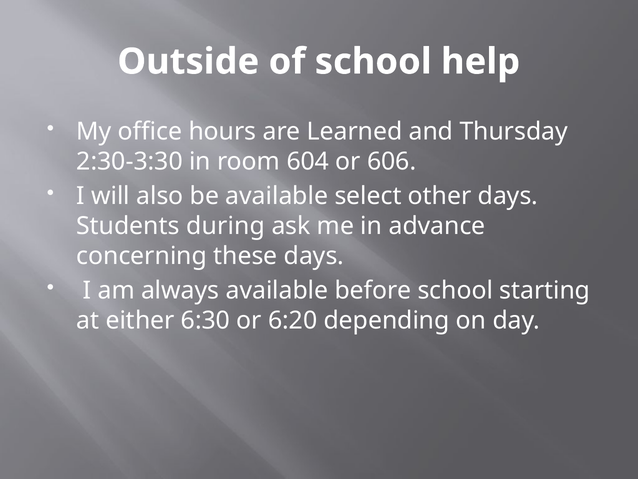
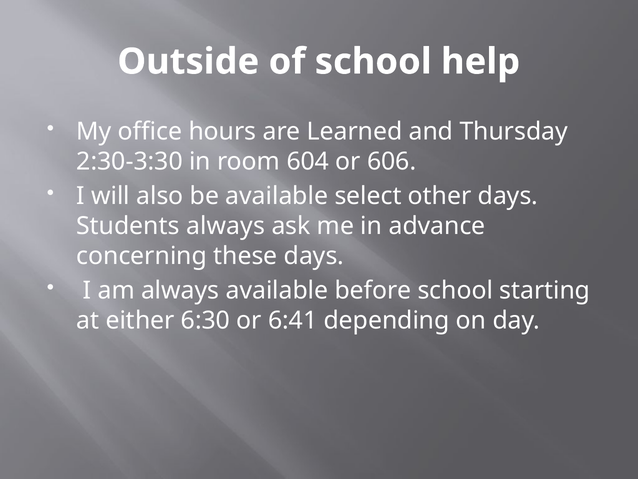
Students during: during -> always
6:20: 6:20 -> 6:41
